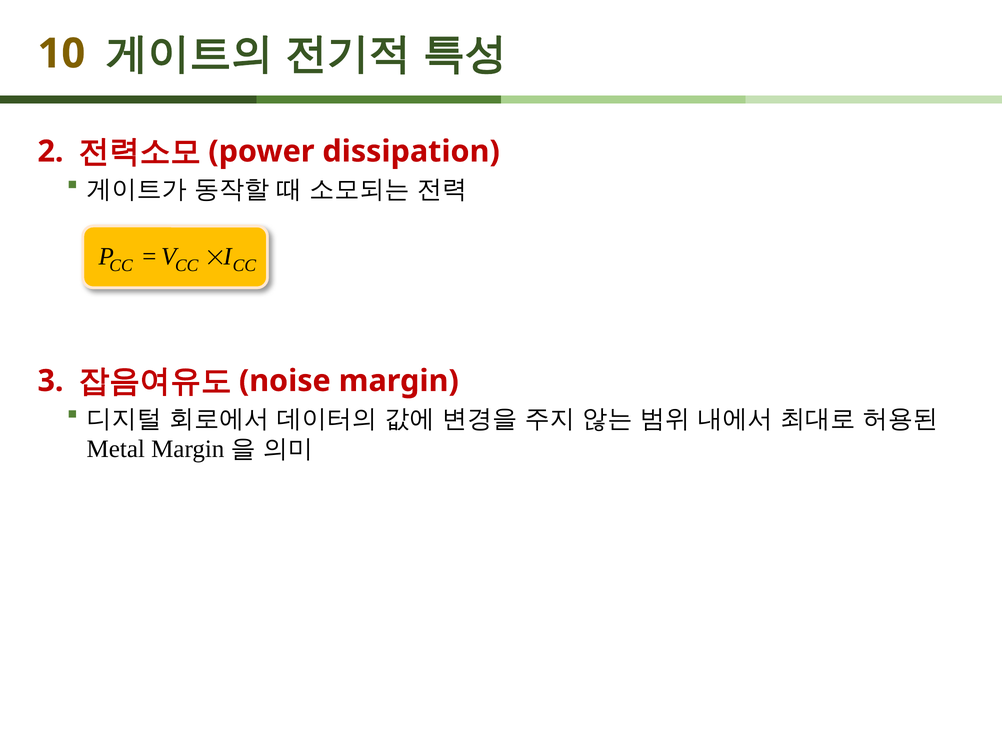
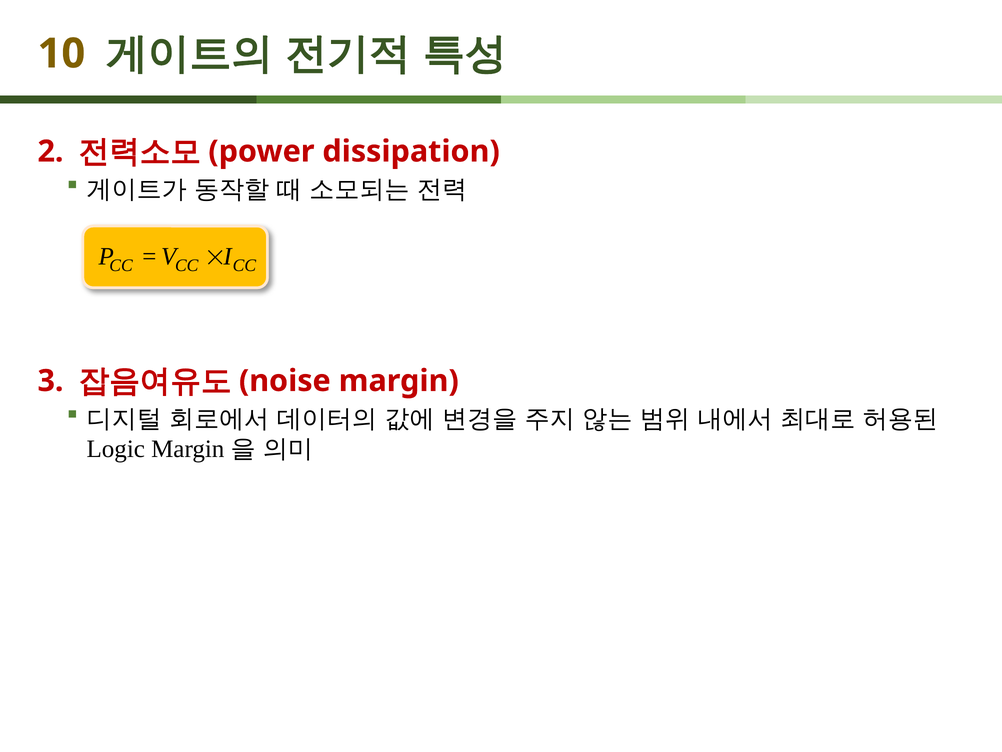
Metal: Metal -> Logic
